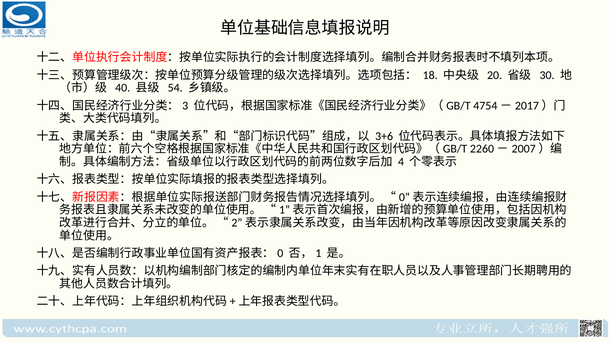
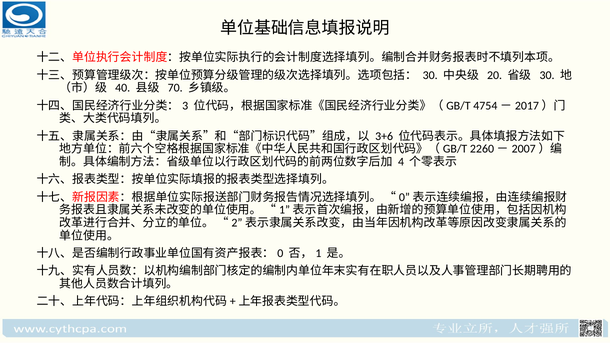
18 at (430, 75): 18 -> 30
54: 54 -> 70
